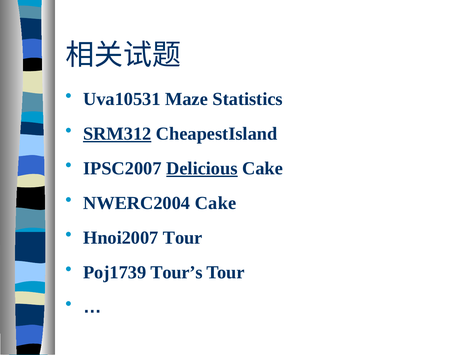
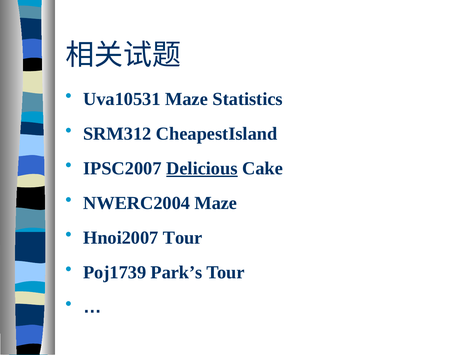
SRM312 underline: present -> none
NWERC2004 Cake: Cake -> Maze
Tour’s: Tour’s -> Park’s
